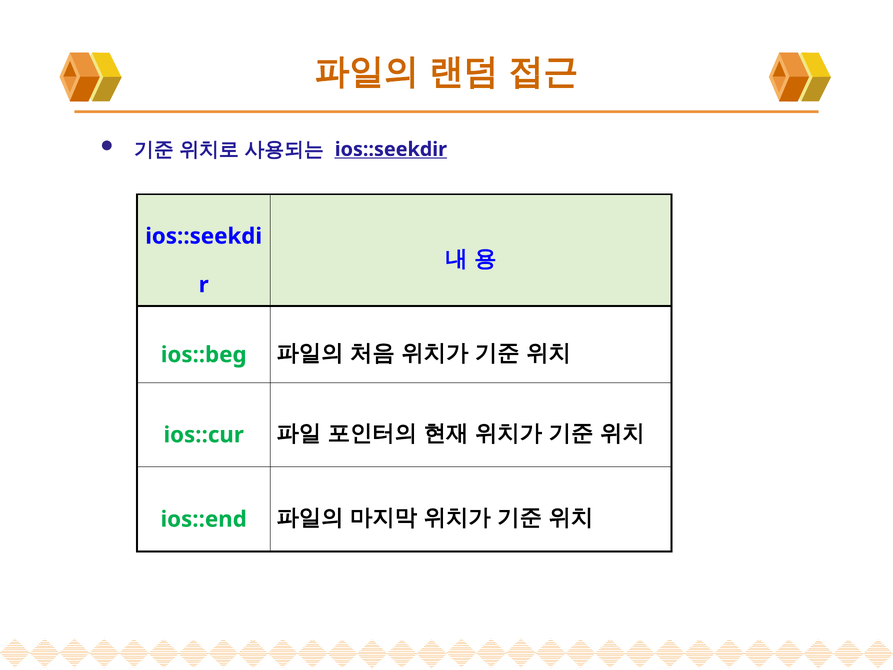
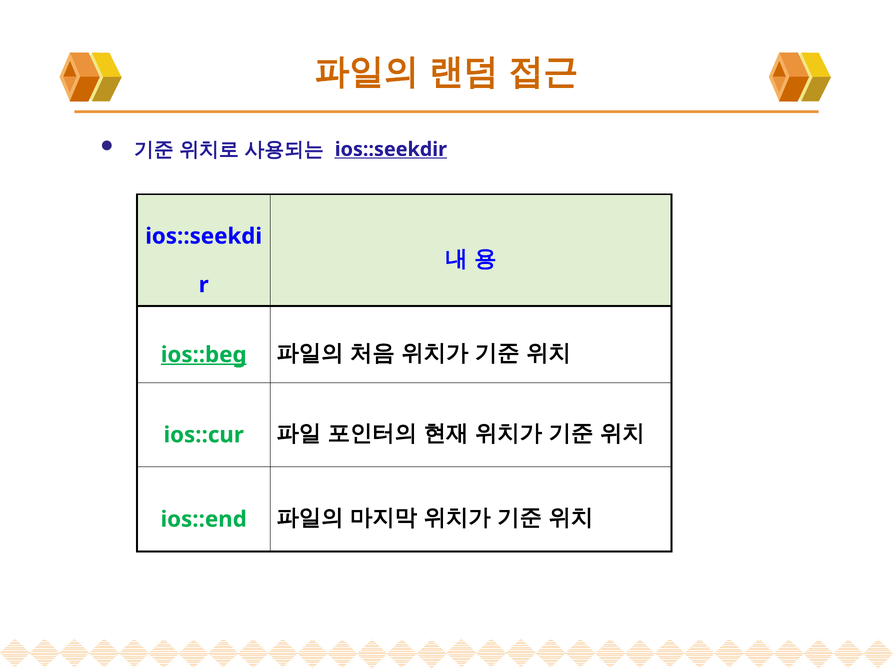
ios::beg underline: none -> present
